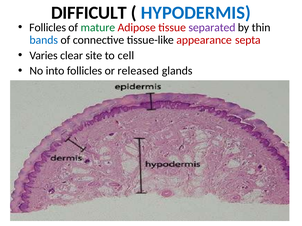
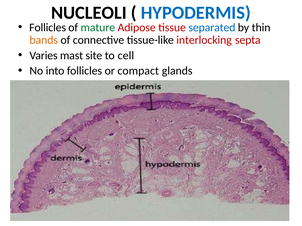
DIFFICULT: DIFFICULT -> NUCLEOLI
separated colour: purple -> blue
bands colour: blue -> orange
appearance: appearance -> interlocking
clear: clear -> mast
released: released -> compact
